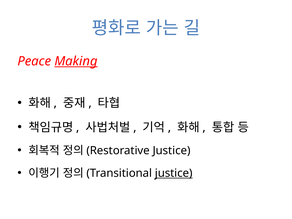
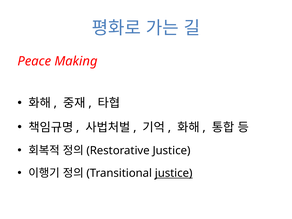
Making underline: present -> none
